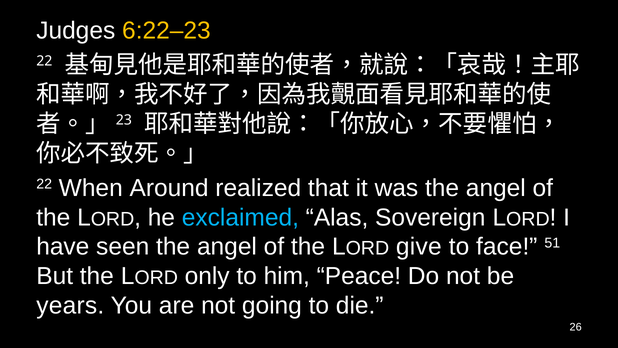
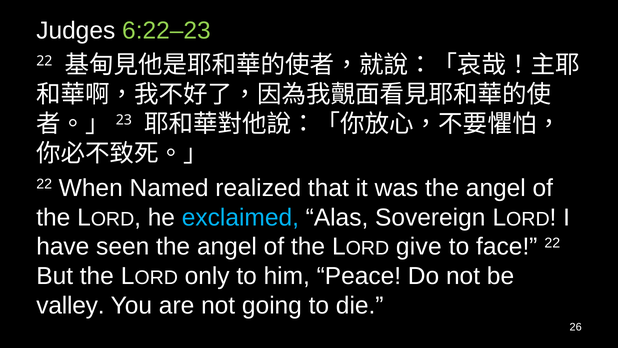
6:22–23 colour: yellow -> light green
Around: Around -> Named
face 51: 51 -> 22
years: years -> valley
